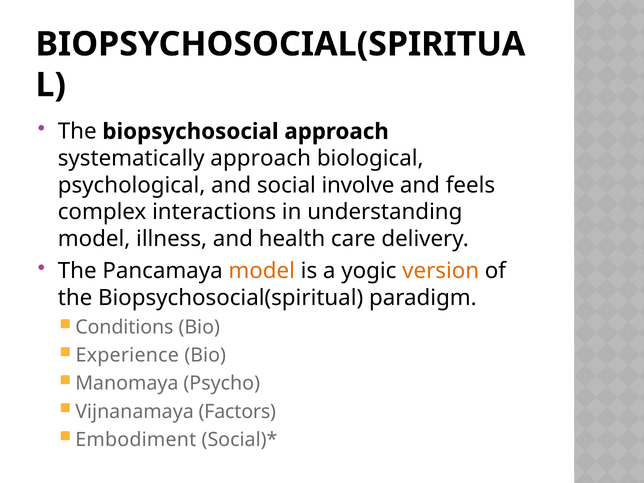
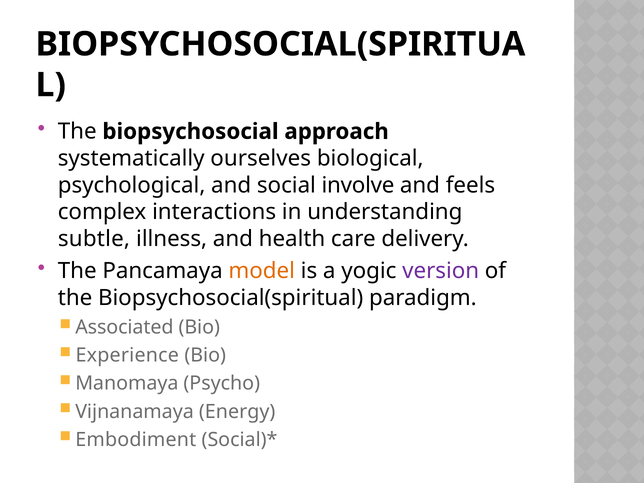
systematically approach: approach -> ourselves
model at (94, 239): model -> subtle
version colour: orange -> purple
Conditions: Conditions -> Associated
Factors: Factors -> Energy
